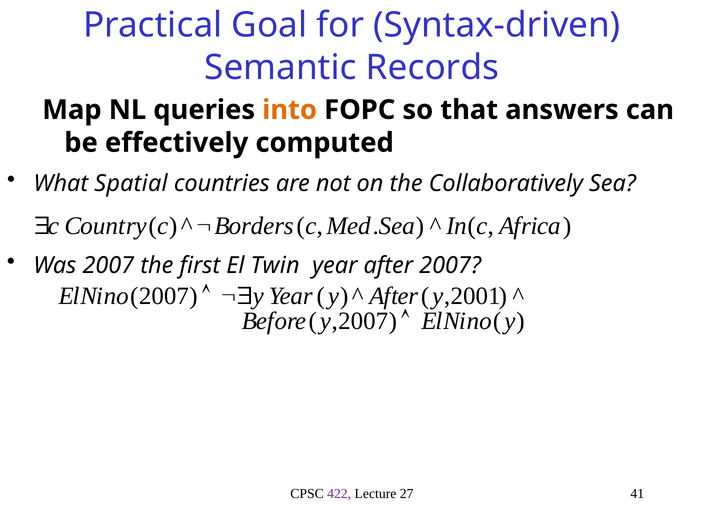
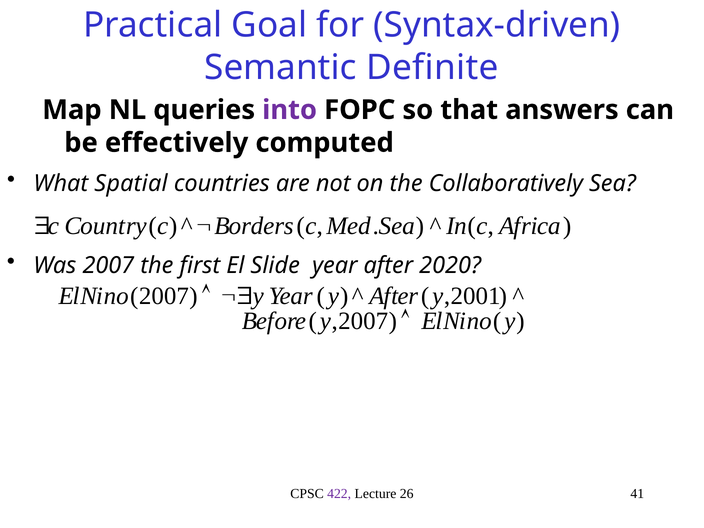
Records: Records -> Definite
into colour: orange -> purple
Twin: Twin -> Slide
after 2007: 2007 -> 2020
27: 27 -> 26
